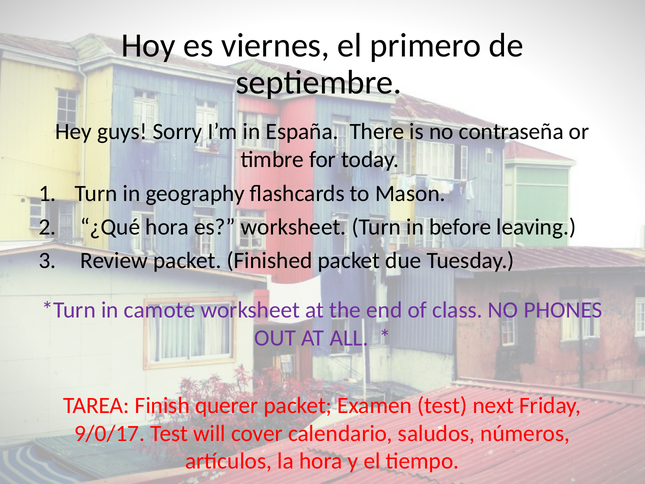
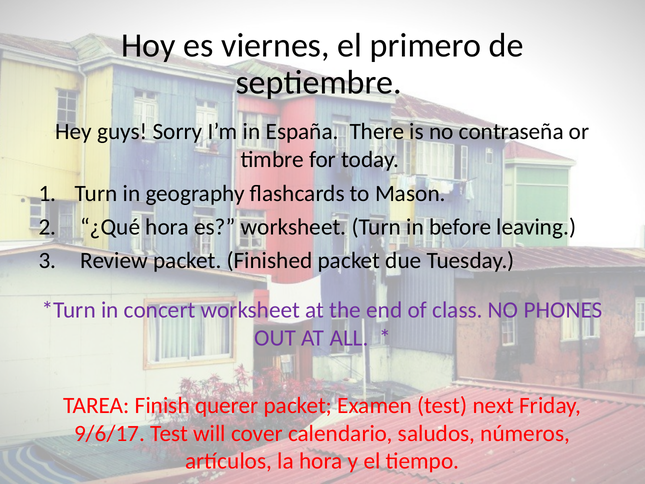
camote: camote -> concert
9/0/17: 9/0/17 -> 9/6/17
